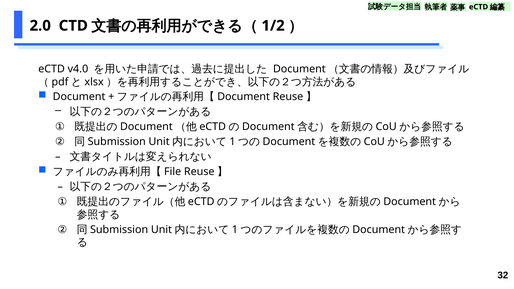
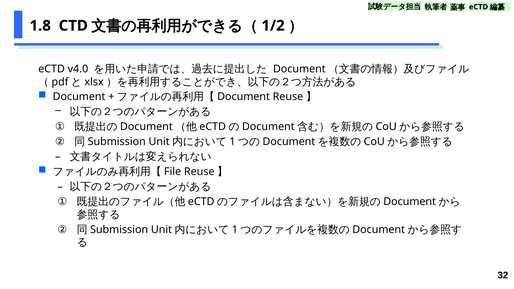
2.0: 2.0 -> 1.8
